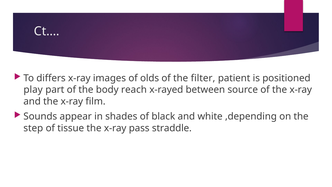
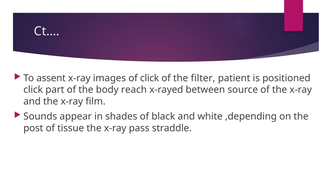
differs: differs -> assent
of olds: olds -> click
play at (33, 90): play -> click
step: step -> post
